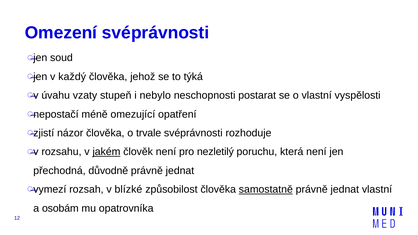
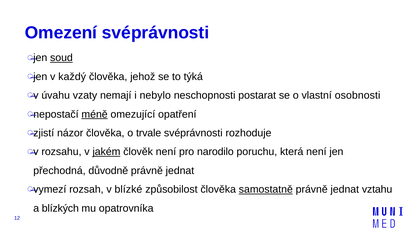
soud underline: none -> present
stupeň: stupeň -> nemají
vyspělosti: vyspělosti -> osobnosti
méně underline: none -> present
nezletilý: nezletilý -> narodilo
jednat vlastní: vlastní -> vztahu
osobám: osobám -> blízkých
